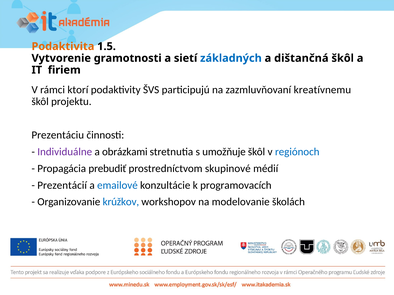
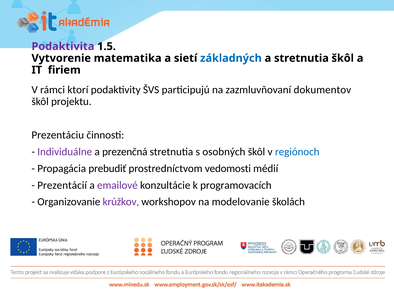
Podaktivita colour: orange -> purple
gramotnosti: gramotnosti -> matematika
a dištančná: dištančná -> stretnutia
kreatívnemu: kreatívnemu -> dokumentov
obrázkami: obrázkami -> prezenčná
umožňuje: umožňuje -> osobných
skupinové: skupinové -> vedomosti
emailové colour: blue -> purple
krúžkov colour: blue -> purple
